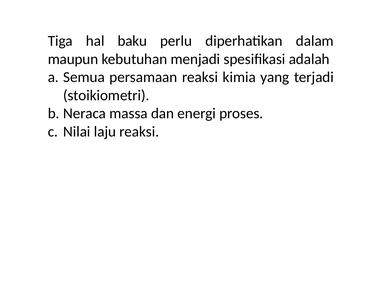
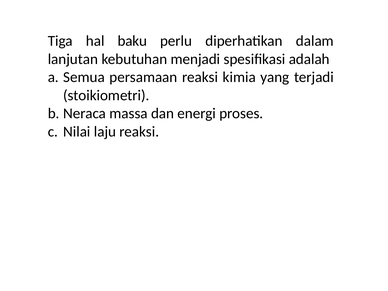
maupun: maupun -> lanjutan
